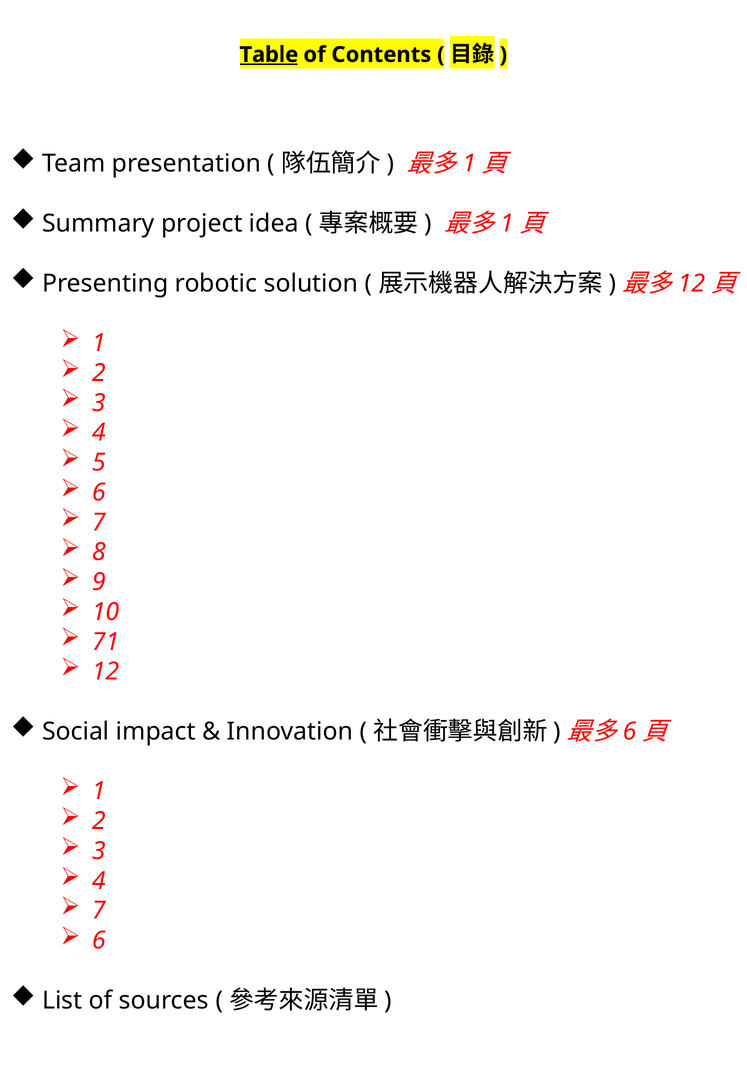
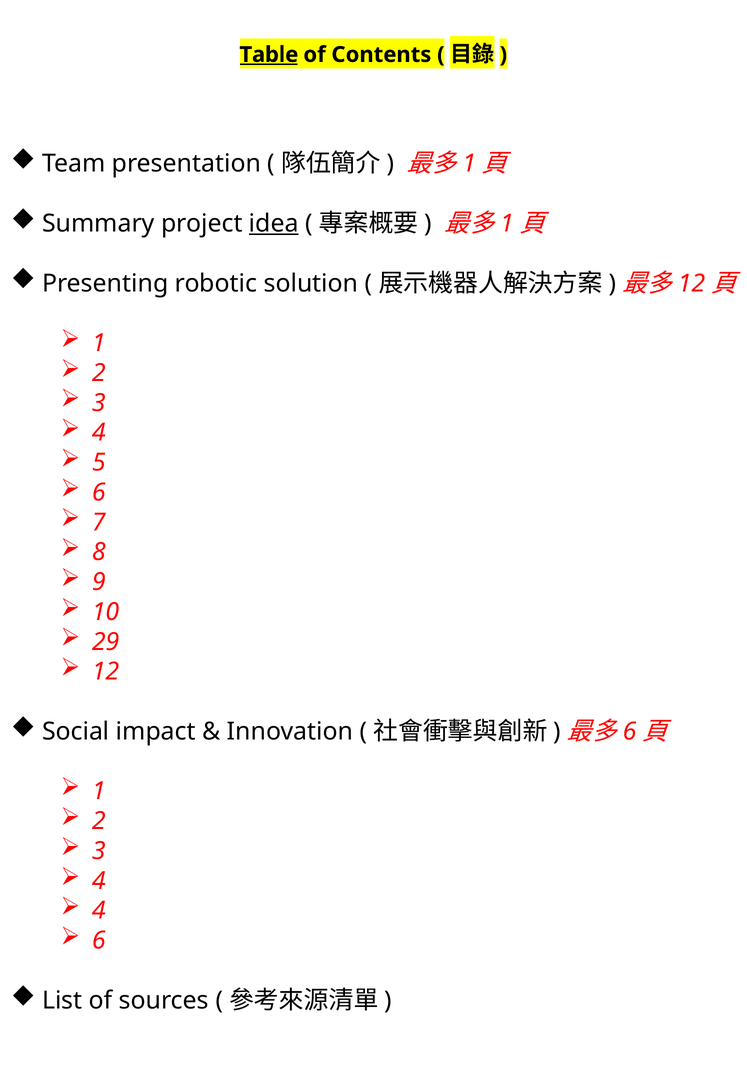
idea underline: none -> present
71: 71 -> 29
7 at (99, 911): 7 -> 4
